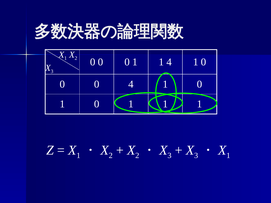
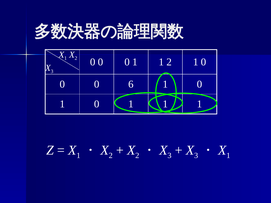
1 4: 4 -> 2
0 4: 4 -> 6
